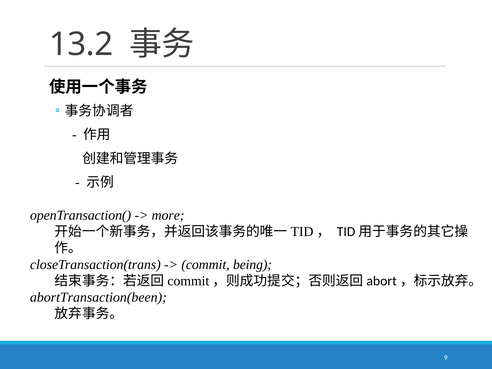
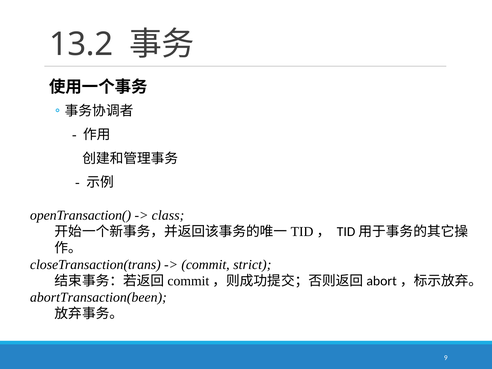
more: more -> class
being: being -> strict
